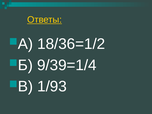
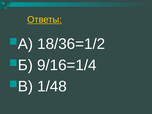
9/39=1/4: 9/39=1/4 -> 9/16=1/4
1/93: 1/93 -> 1/48
